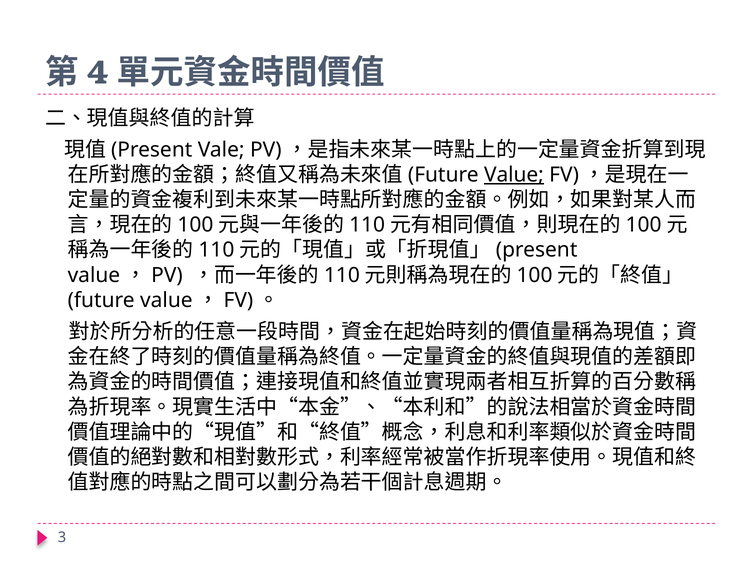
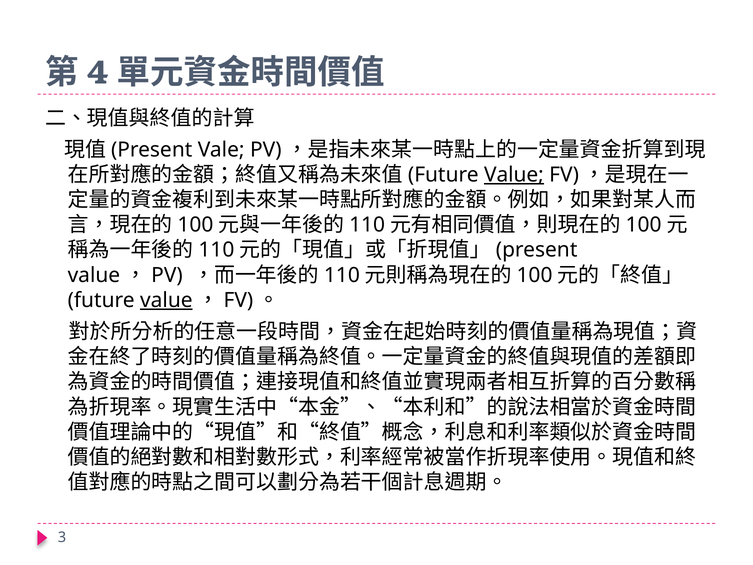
value at (166, 300) underline: none -> present
